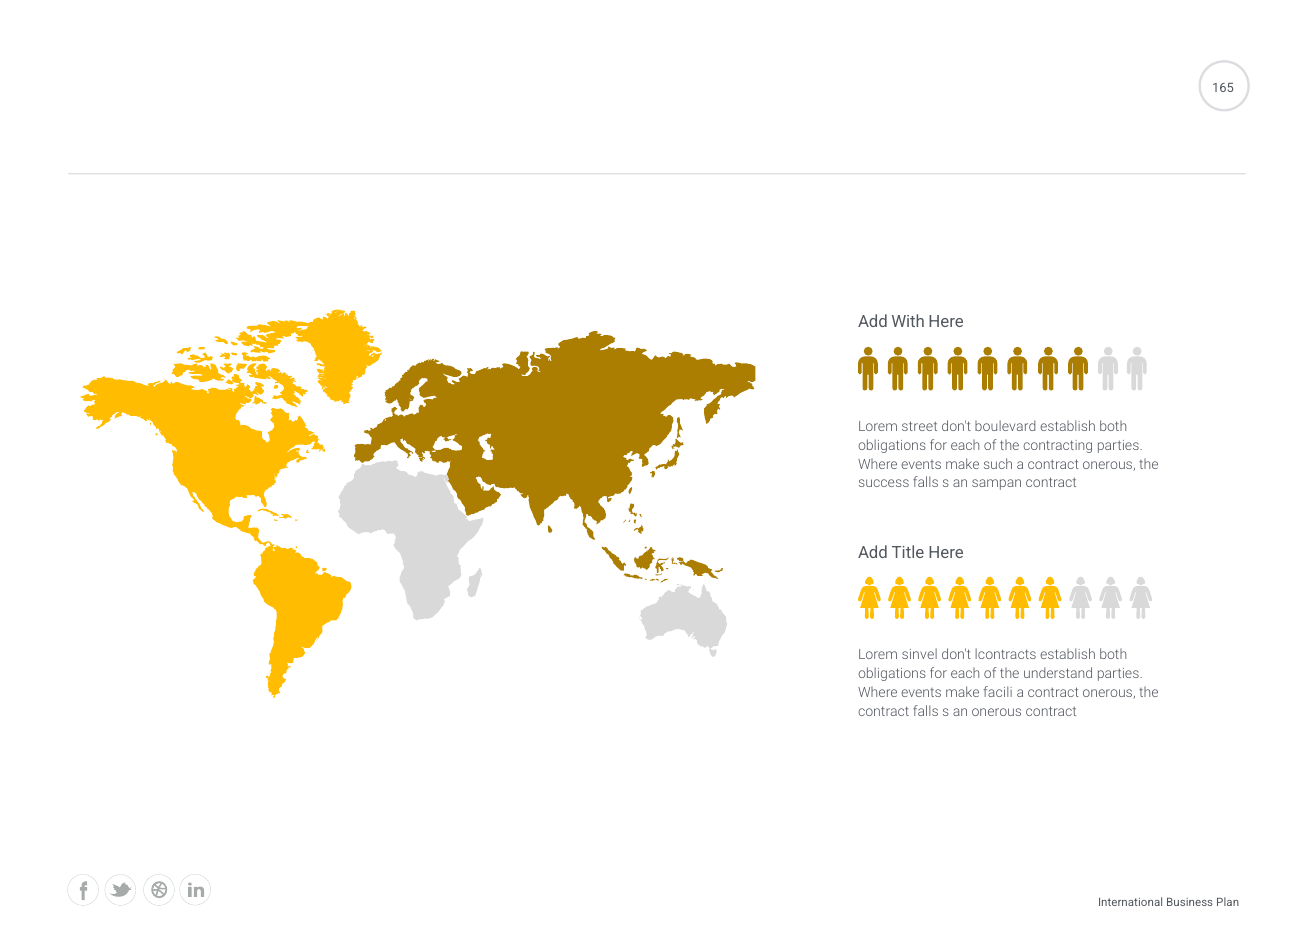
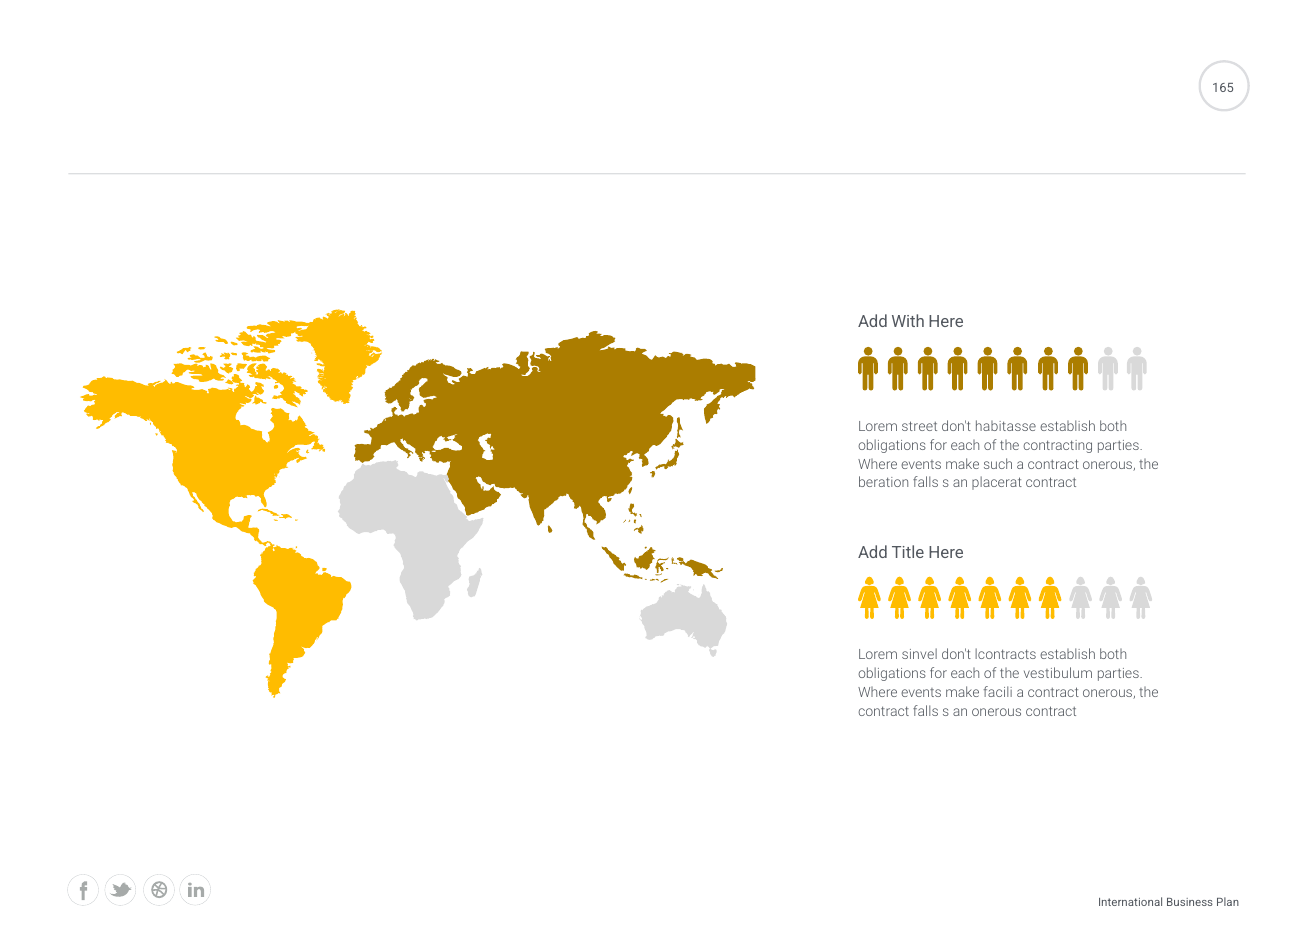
boulevard: boulevard -> habitasse
success: success -> beration
sampan: sampan -> placerat
understand: understand -> vestibulum
